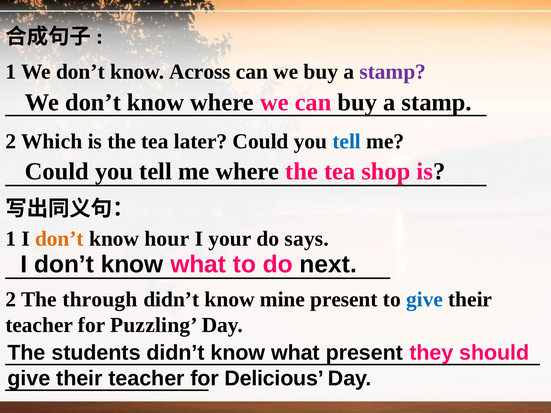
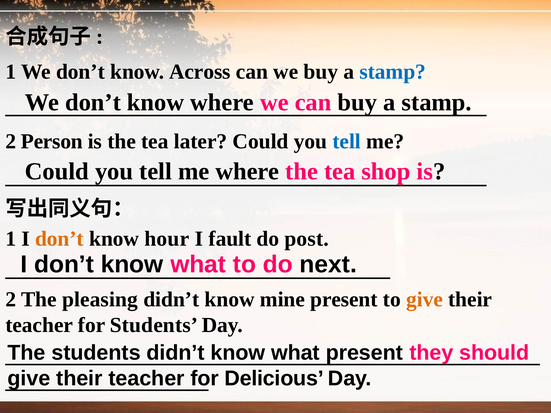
stamp at (393, 72) colour: purple -> blue
Which: Which -> Person
your: your -> fault
says: says -> post
through: through -> pleasing
give at (425, 300) colour: blue -> orange
for Puzzling: Puzzling -> Students
